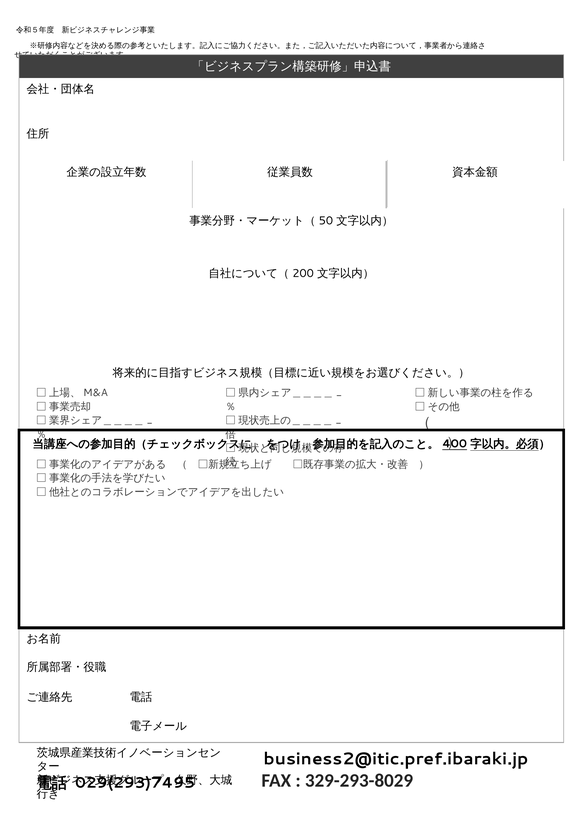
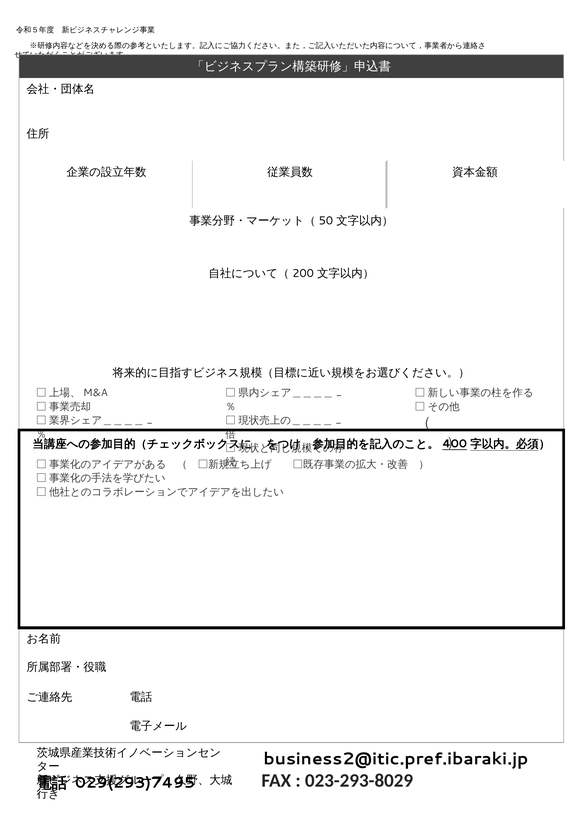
329-293-8029: 329-293-8029 -> 023-293-8029
